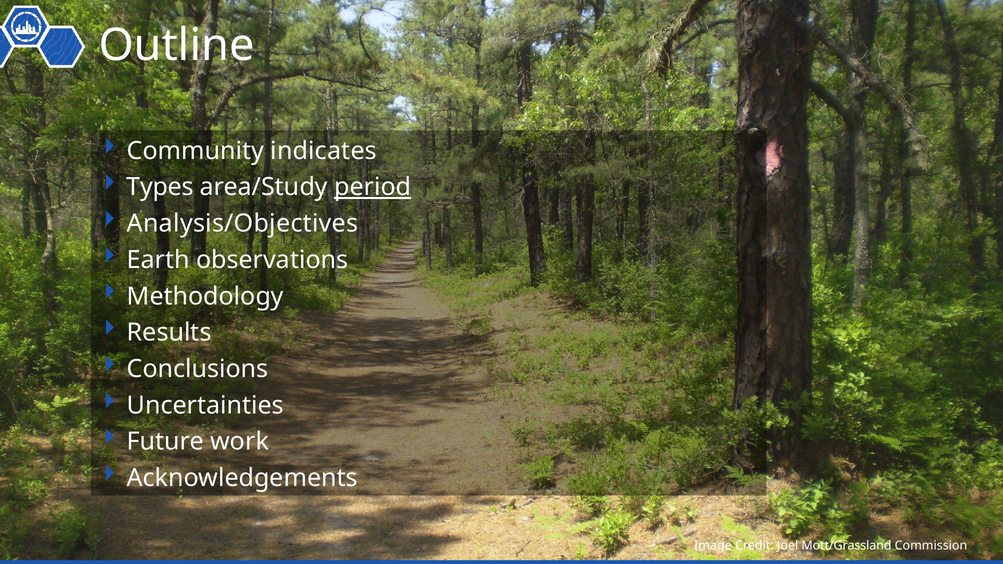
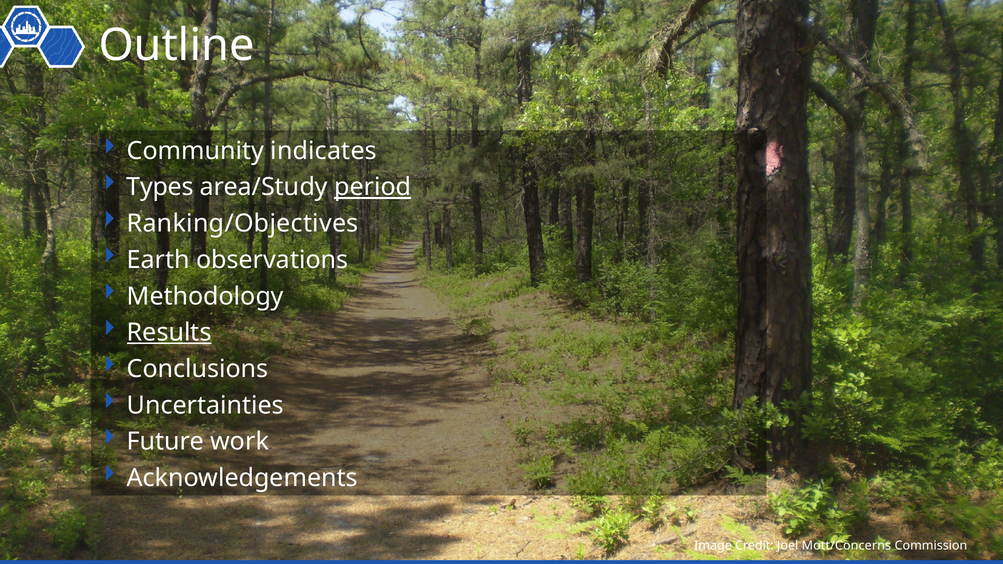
Analysis/Objectives: Analysis/Objectives -> Ranking/Objectives
Results underline: none -> present
Mott/Grassland: Mott/Grassland -> Mott/Concerns
